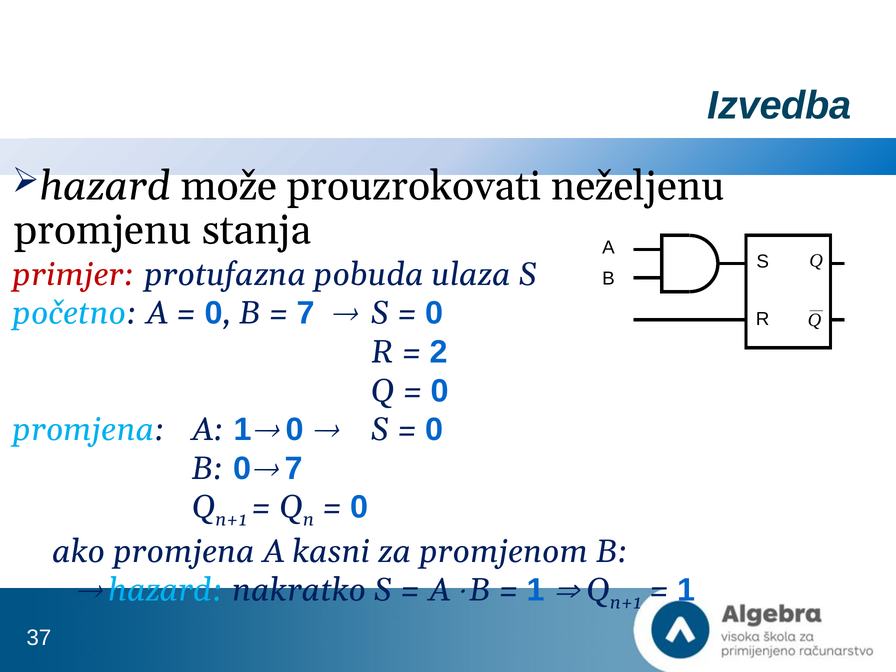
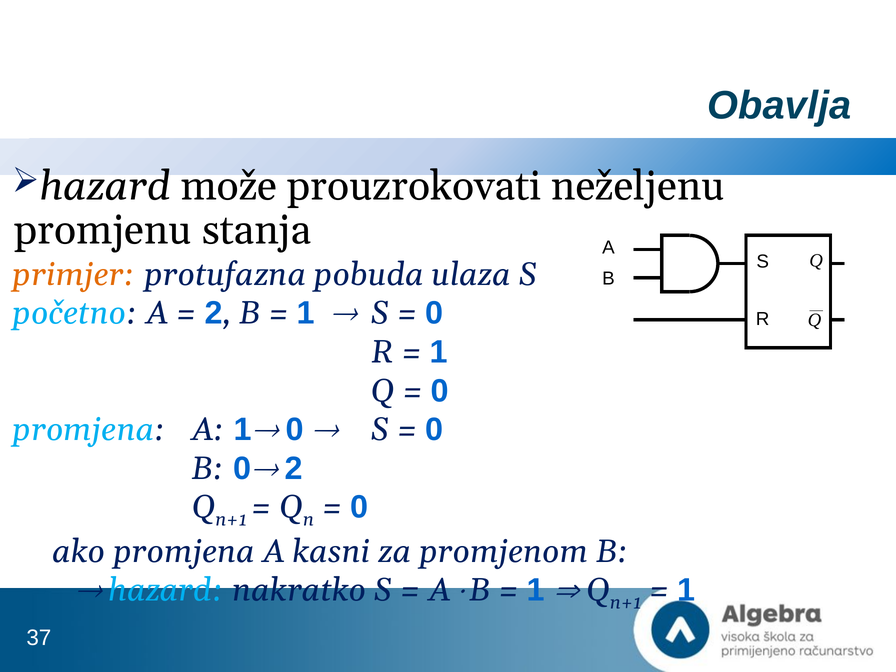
Izvedba: Izvedba -> Obavlja
primjer colour: red -> orange
0 at (214, 313): 0 -> 2
7 at (306, 313): 7 -> 1
2 at (439, 352): 2 -> 1
7 at (294, 468): 7 -> 2
